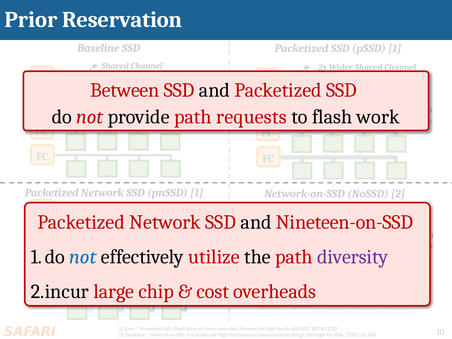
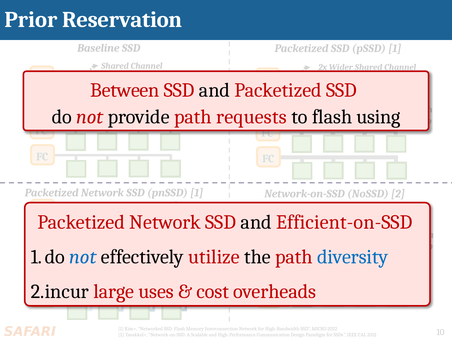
work: work -> using
Nineteen-on-SSD: Nineteen-on-SSD -> Efficient-on-SSD
diversity colour: purple -> blue
large chip: chip -> uses
